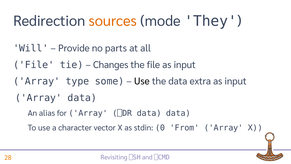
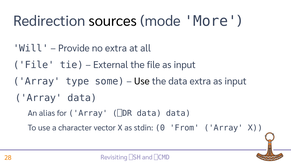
sources colour: orange -> black
They: They -> More
no parts: parts -> extra
Changes: Changes -> External
